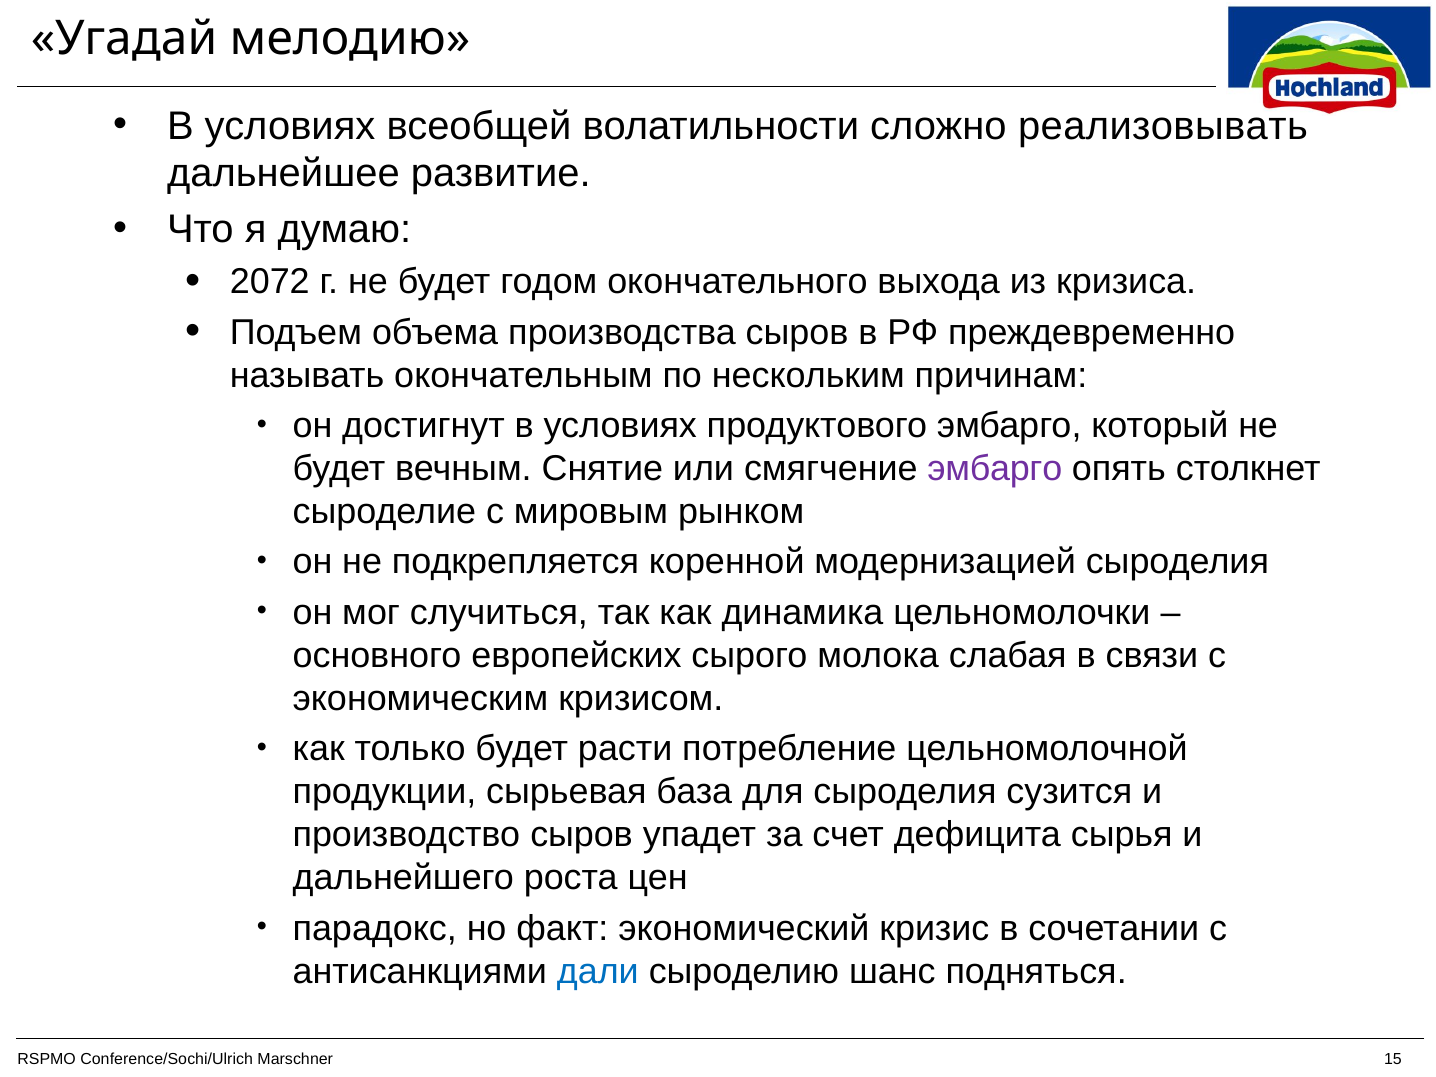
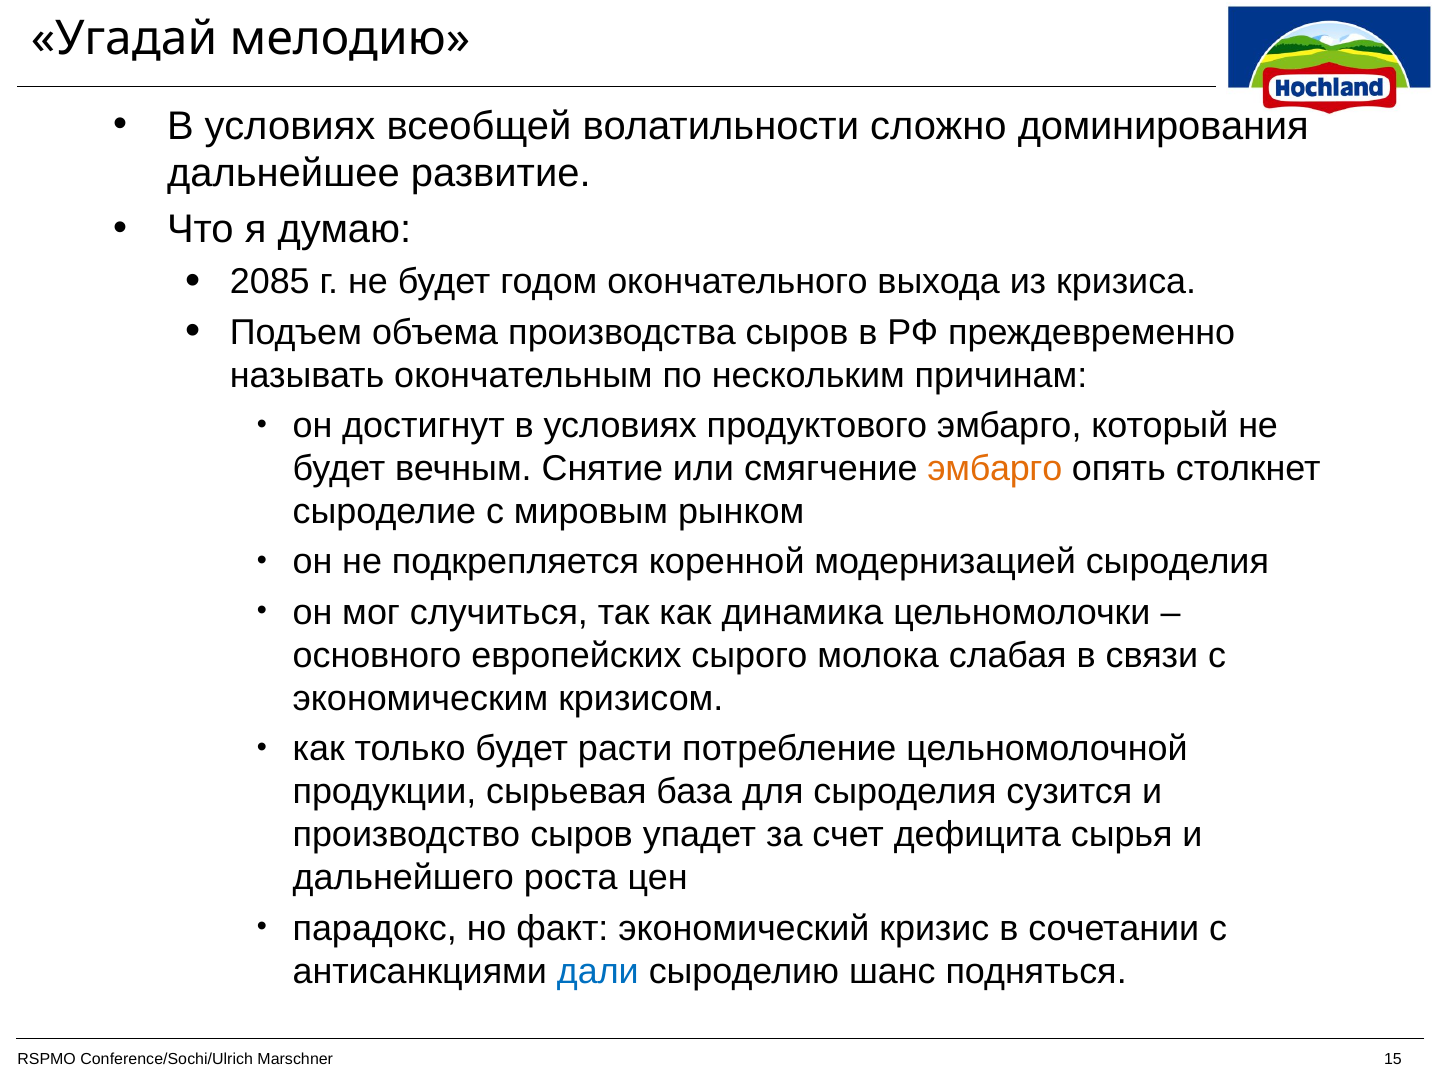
реализовывать: реализовывать -> доминирования
2072: 2072 -> 2085
эмбарго at (995, 469) colour: purple -> orange
